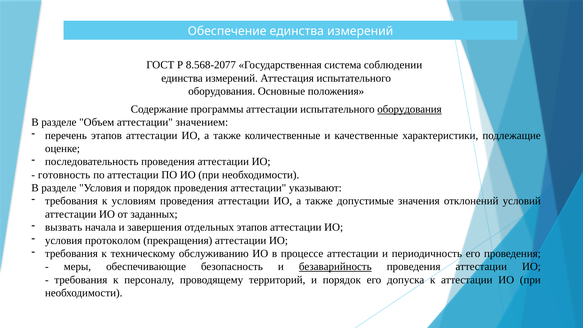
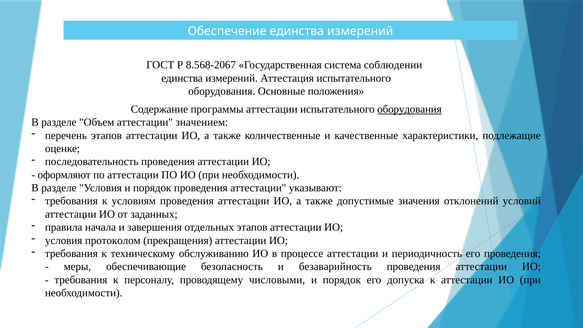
8.568-2077: 8.568-2077 -> 8.568-2067
готовность: готовность -> оформляют
вызвать: вызвать -> правила
безаварийность underline: present -> none
территорий: территорий -> числовыми
